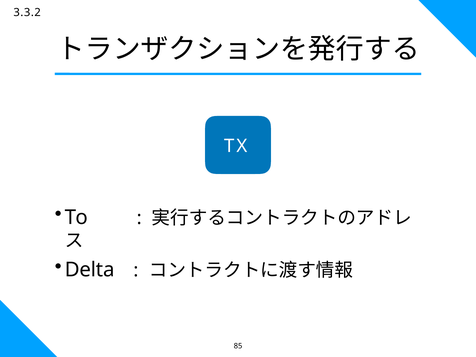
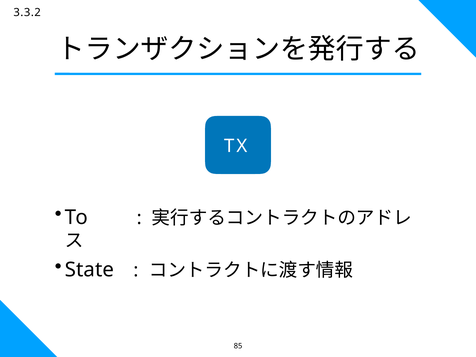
Delta: Delta -> State
